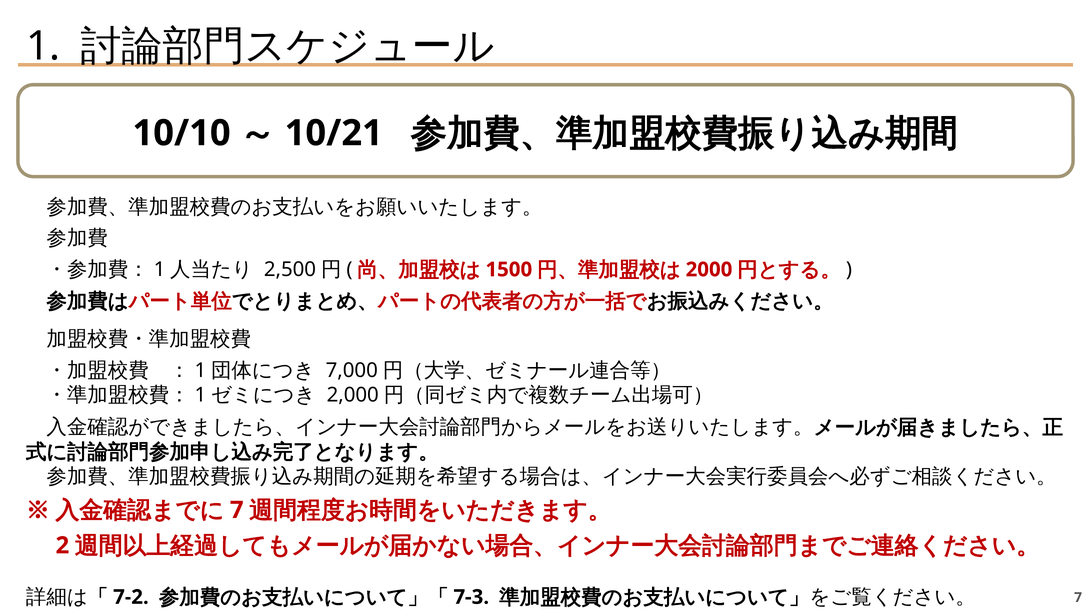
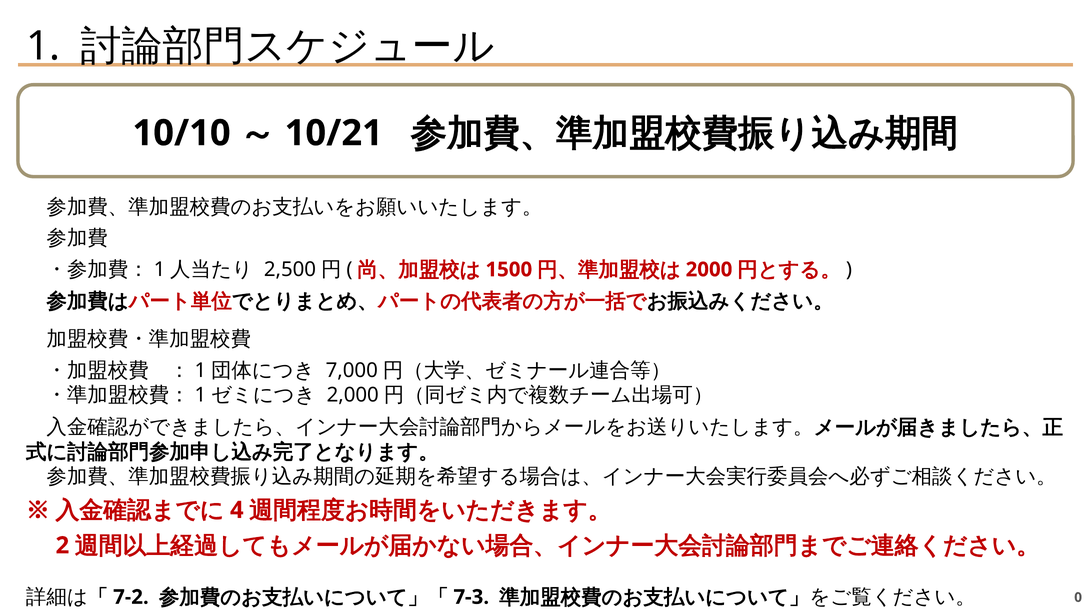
7 at (237, 510): 7 -> 4
7 at (1078, 597): 7 -> 0
